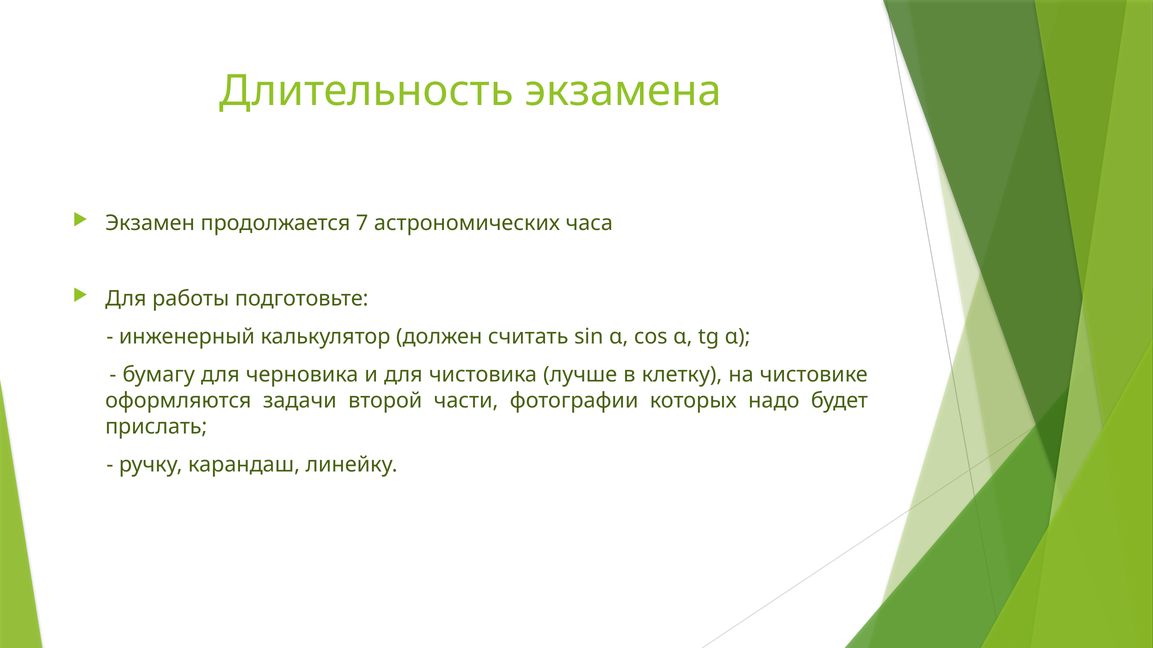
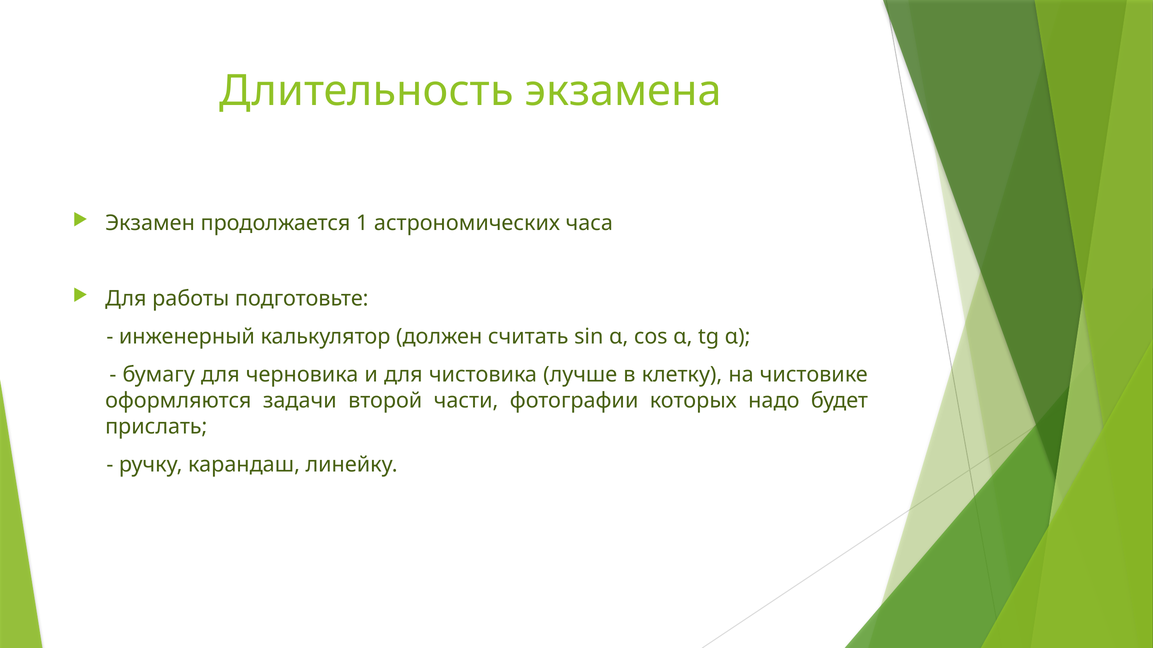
7: 7 -> 1
